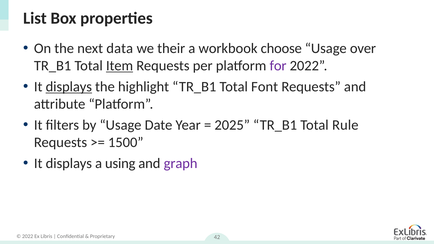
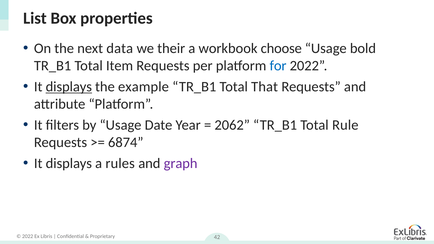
over: over -> bold
Item underline: present -> none
for colour: purple -> blue
highlight: highlight -> example
Font: Font -> That
2025: 2025 -> 2062
1500: 1500 -> 6874
using: using -> rules
